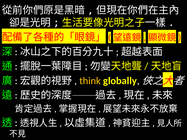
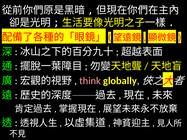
think colour: yellow -> pink
